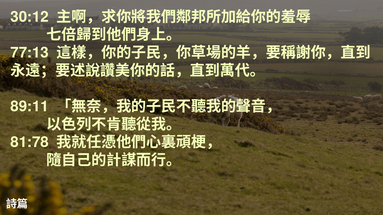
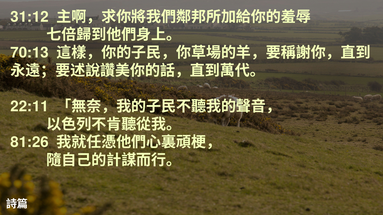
30:12: 30:12 -> 31:12
77:13: 77:13 -> 70:13
89:11: 89:11 -> 22:11
81:78: 81:78 -> 81:26
